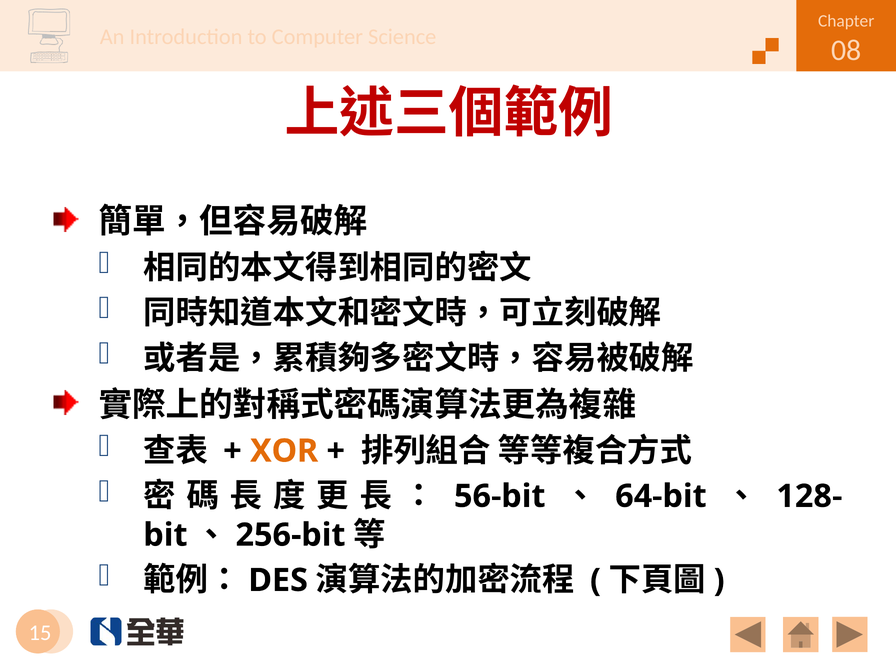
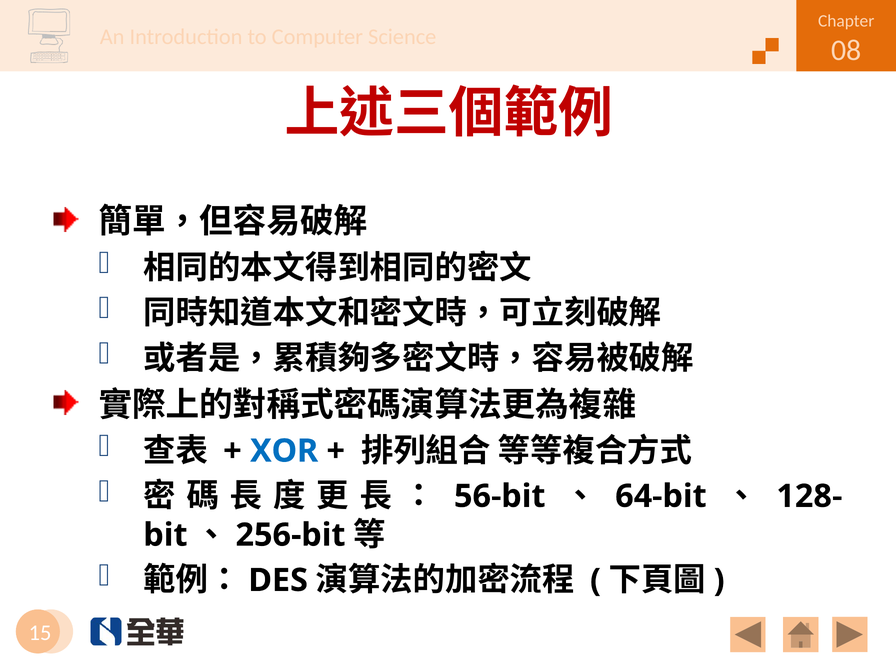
XOR colour: orange -> blue
